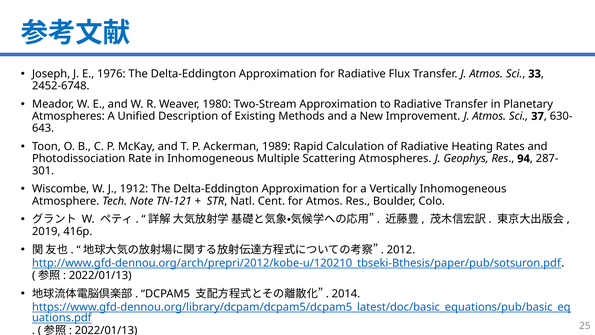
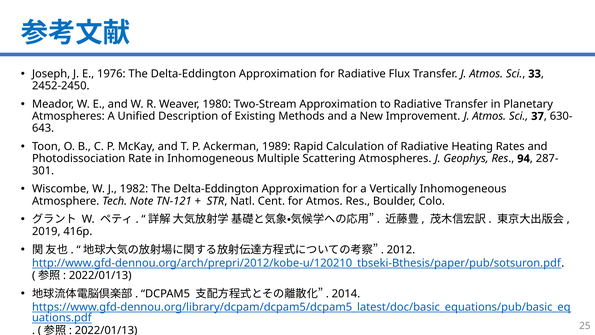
2452-6748: 2452-6748 -> 2452-2450
1912: 1912 -> 1982
